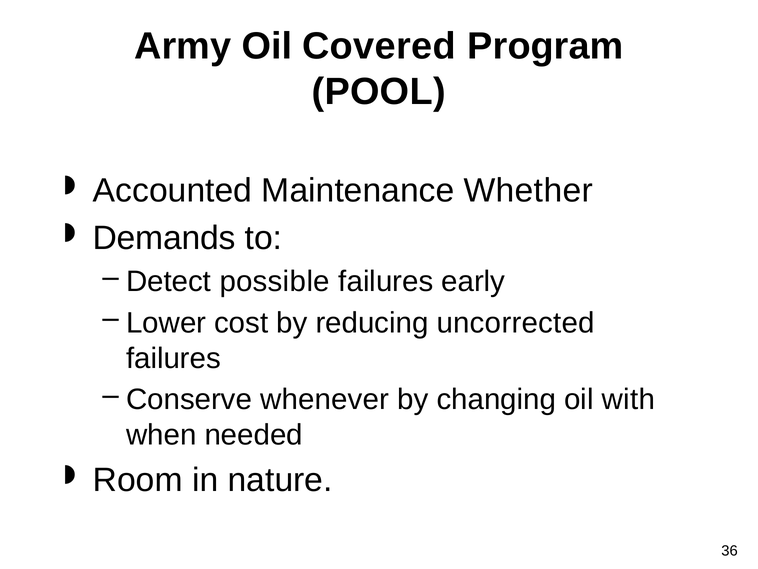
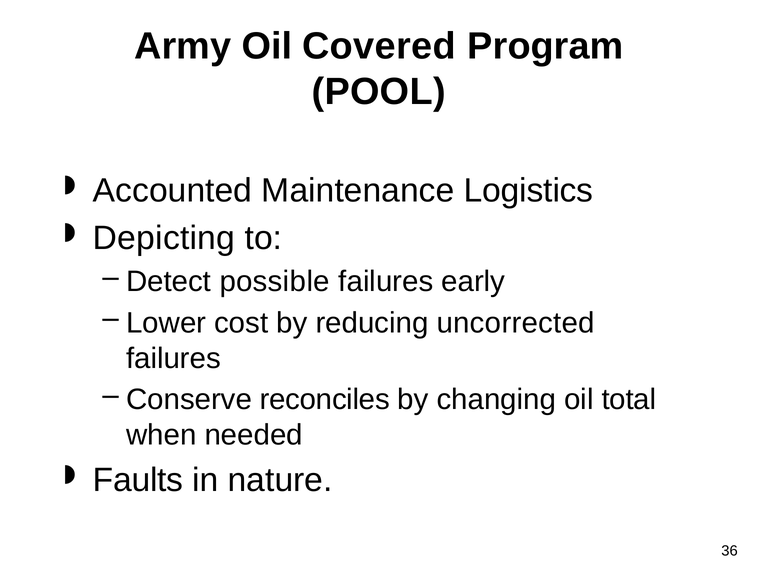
Whether: Whether -> Logistics
Demands: Demands -> Depicting
whenever: whenever -> reconciles
with: with -> total
Room: Room -> Faults
